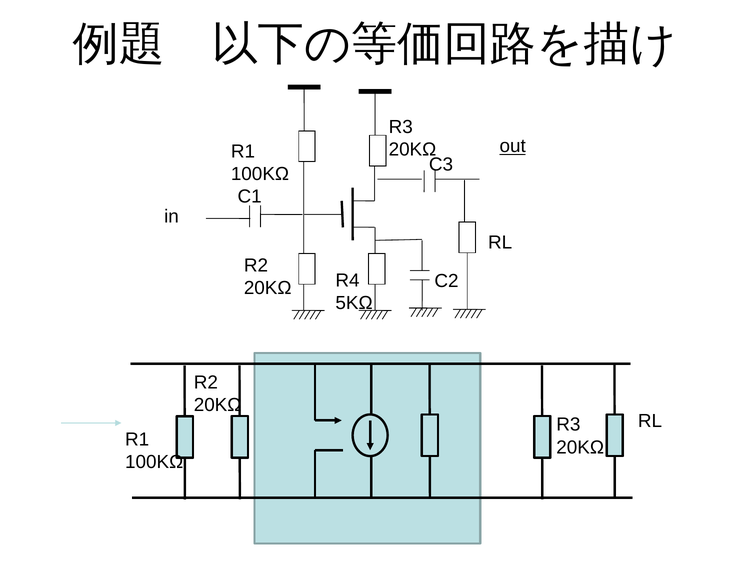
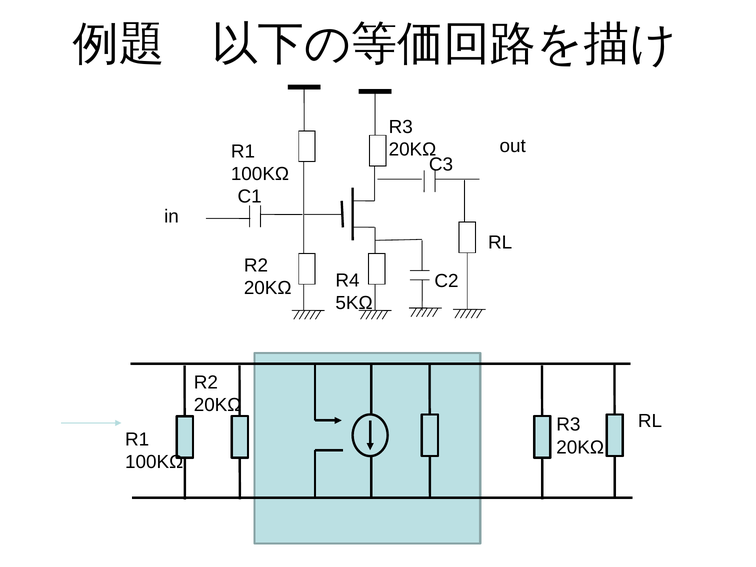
out underline: present -> none
